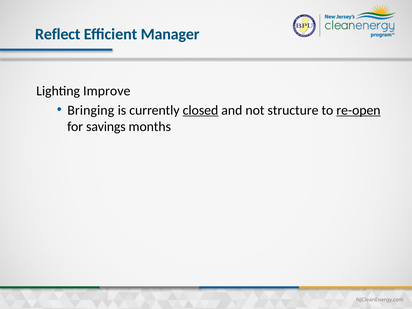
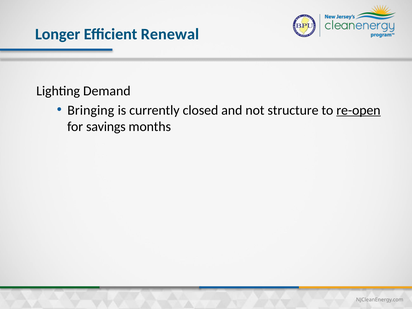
Reflect: Reflect -> Longer
Manager: Manager -> Renewal
Improve: Improve -> Demand
closed underline: present -> none
